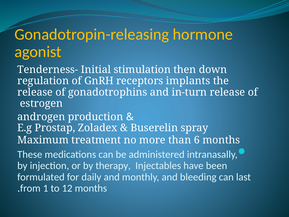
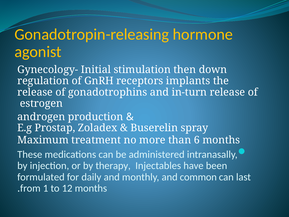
Tenderness-: Tenderness- -> Gynecology-
bleeding: bleeding -> common
